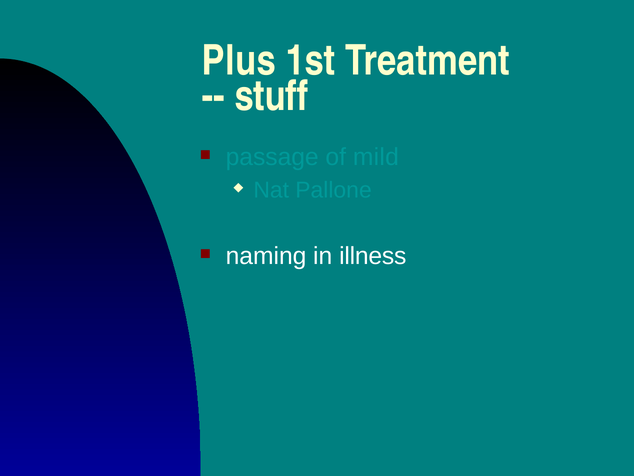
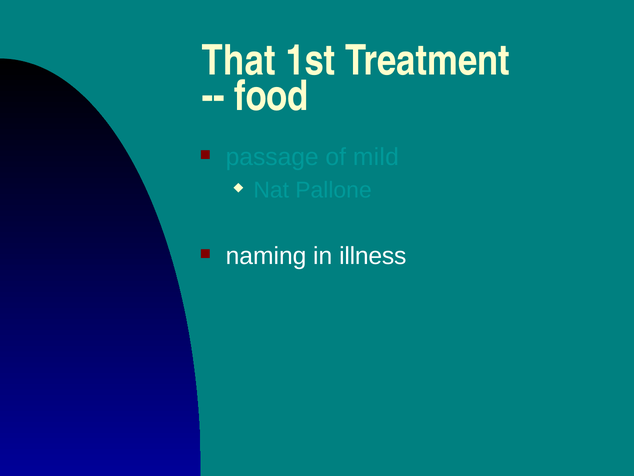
Plus: Plus -> That
stuff: stuff -> food
